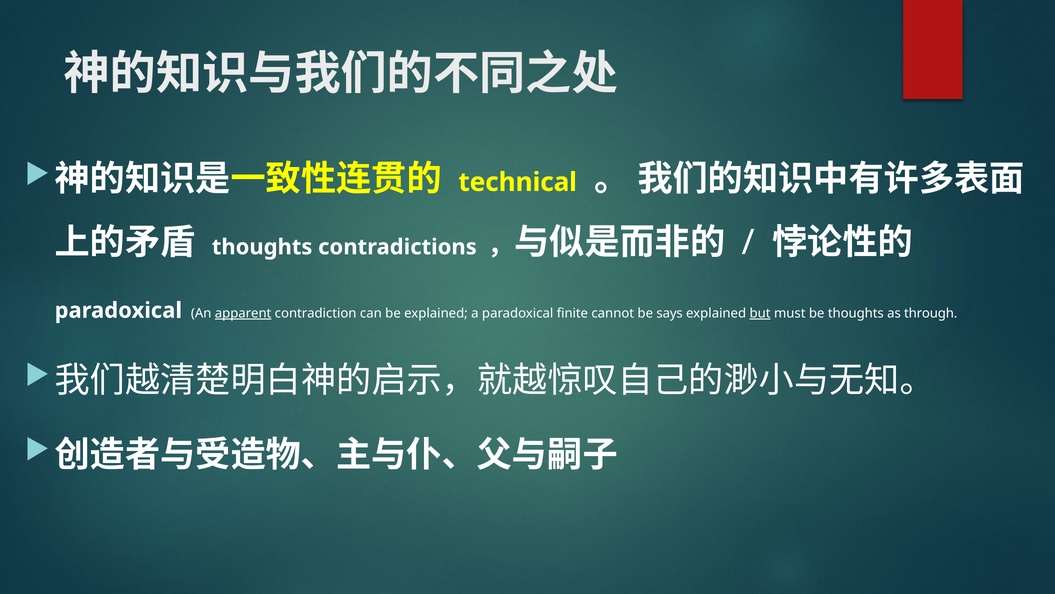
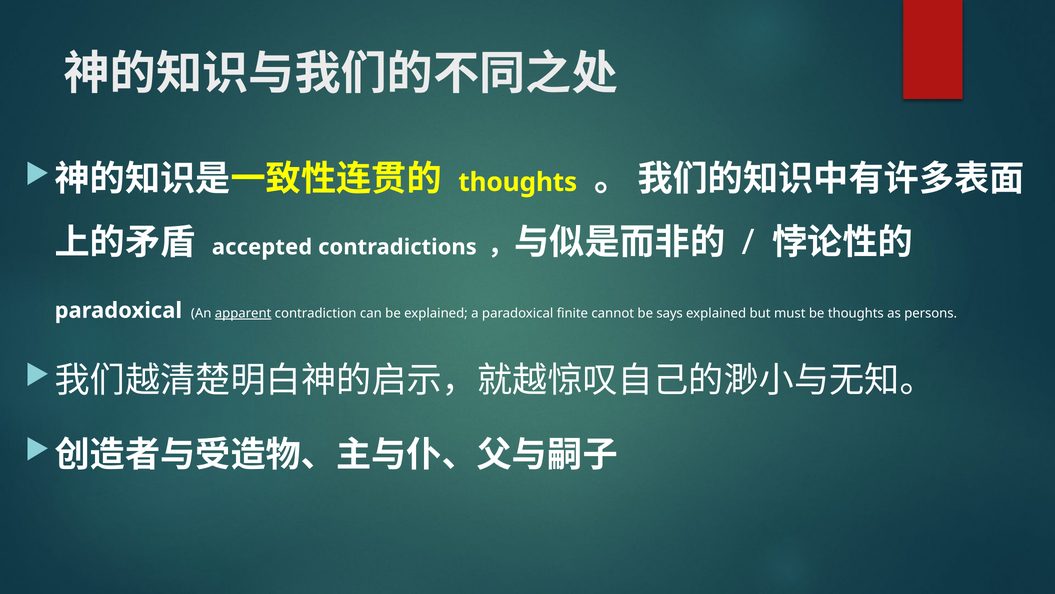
technical at (518, 182): technical -> thoughts
thoughts at (262, 247): thoughts -> accepted
but underline: present -> none
through: through -> persons
